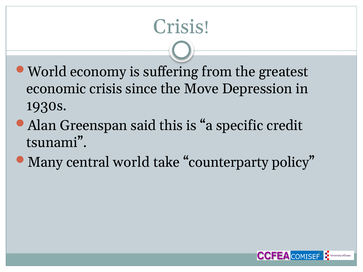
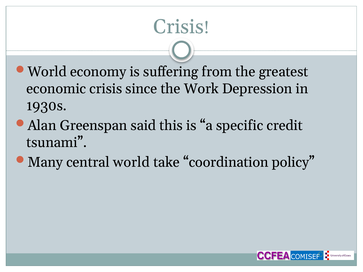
Move: Move -> Work
counterparty: counterparty -> coordination
